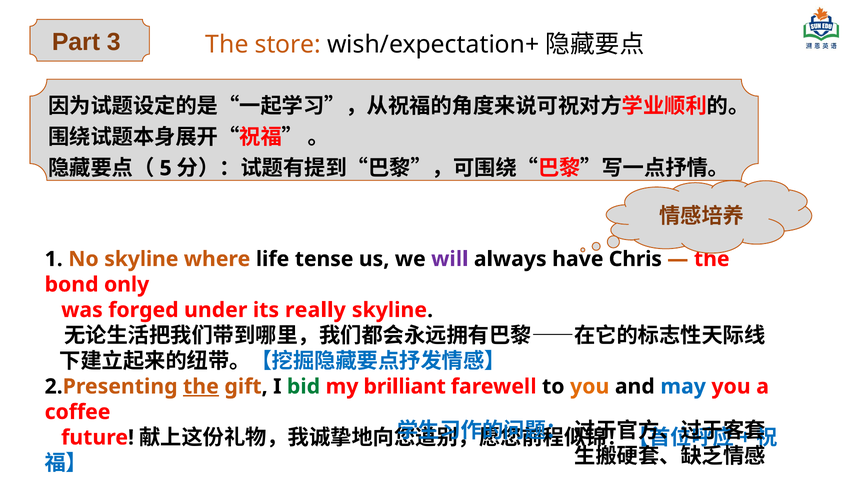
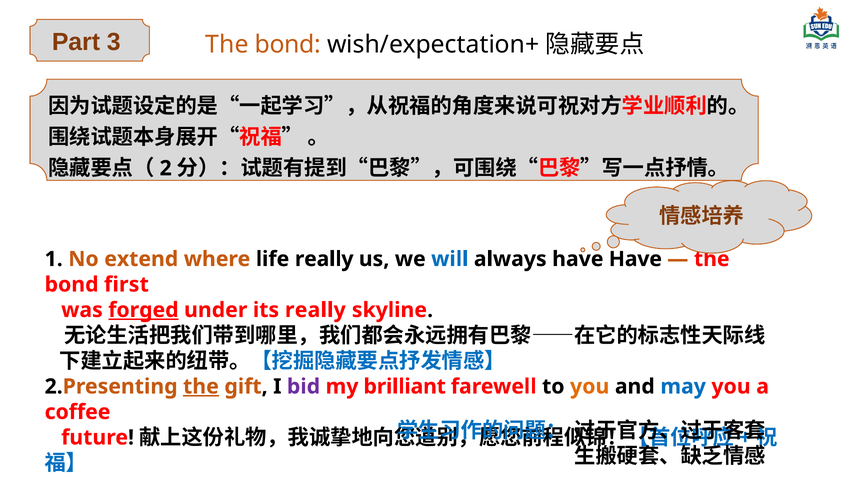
store at (288, 44): store -> bond
5: 5 -> 2
No skyline: skyline -> extend
life tense: tense -> really
will colour: purple -> blue
have Chris: Chris -> Have
only: only -> first
forged underline: none -> present
bid colour: green -> purple
